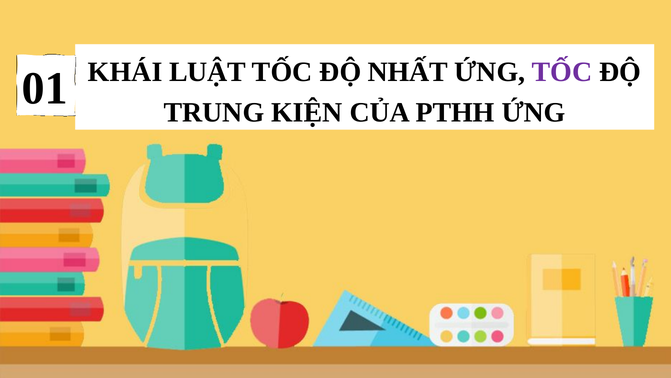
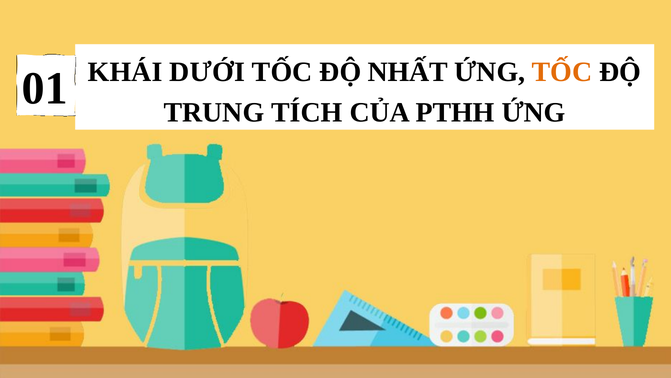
LUẬT: LUẬT -> DƯỚI
TỐC at (562, 72) colour: purple -> orange
KIỆN: KIỆN -> TÍCH
